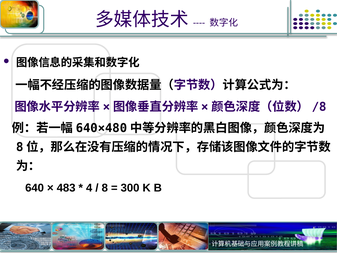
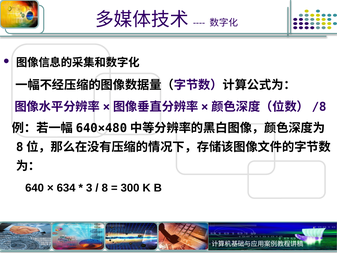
483: 483 -> 634
4: 4 -> 3
